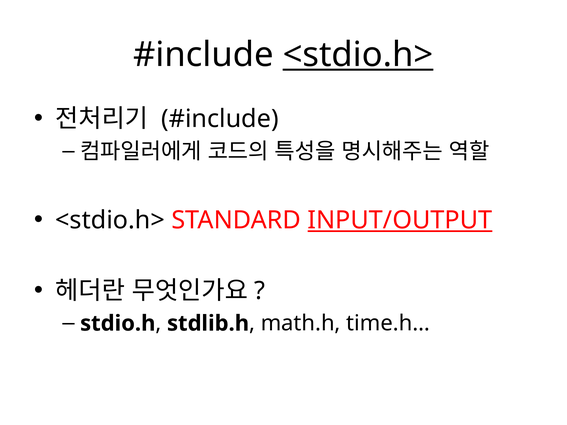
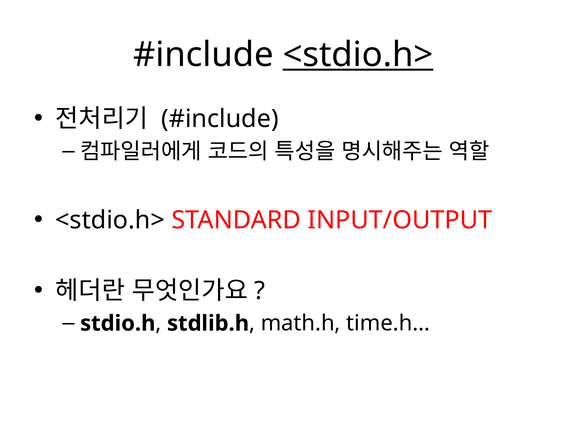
INPUT/OUTPUT underline: present -> none
